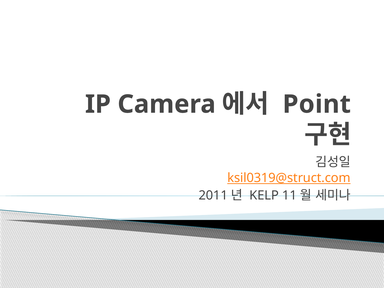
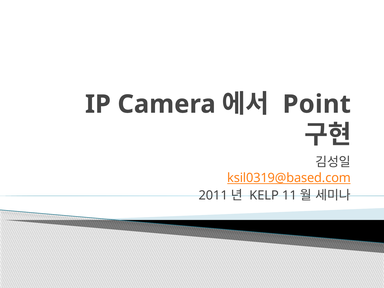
ksil0319@struct.com: ksil0319@struct.com -> ksil0319@based.com
